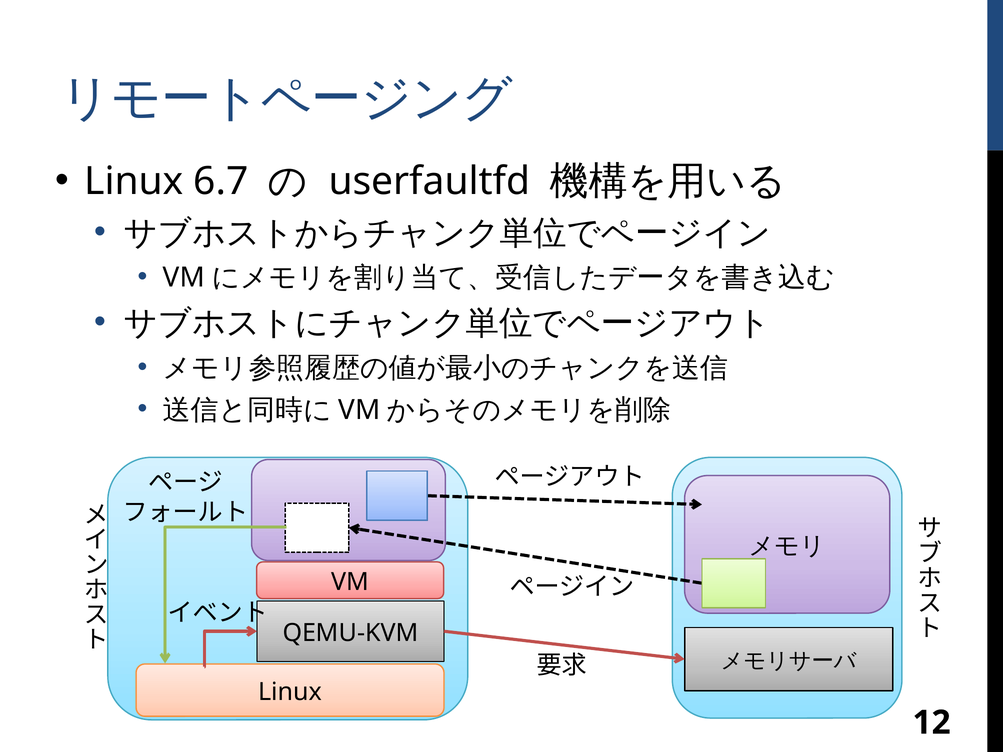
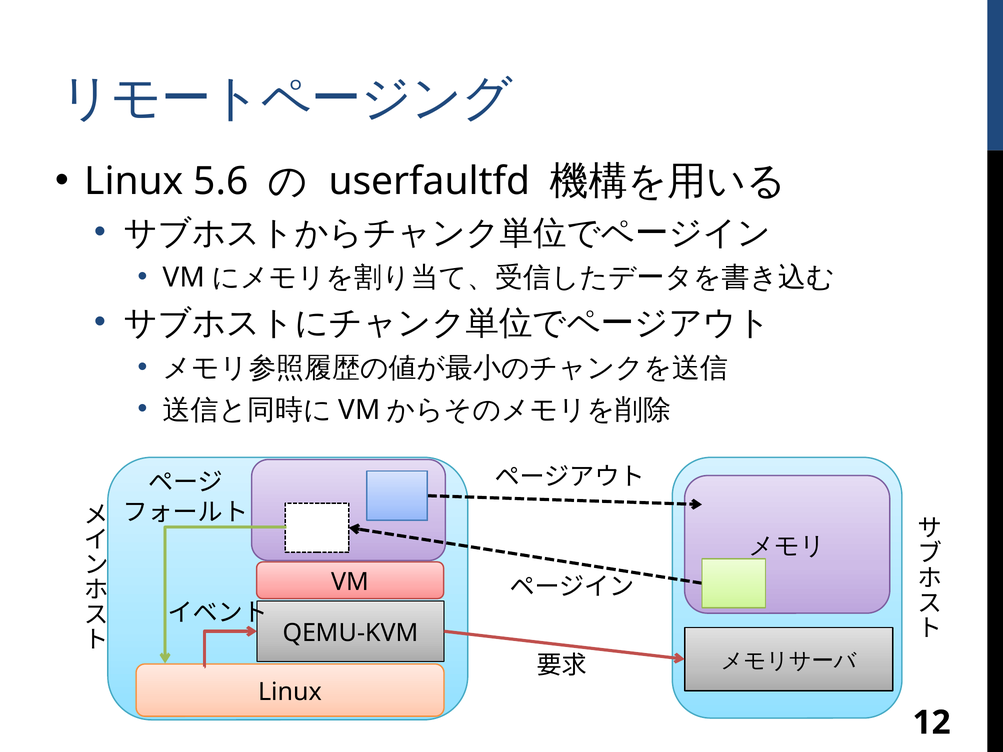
6.7: 6.7 -> 5.6
